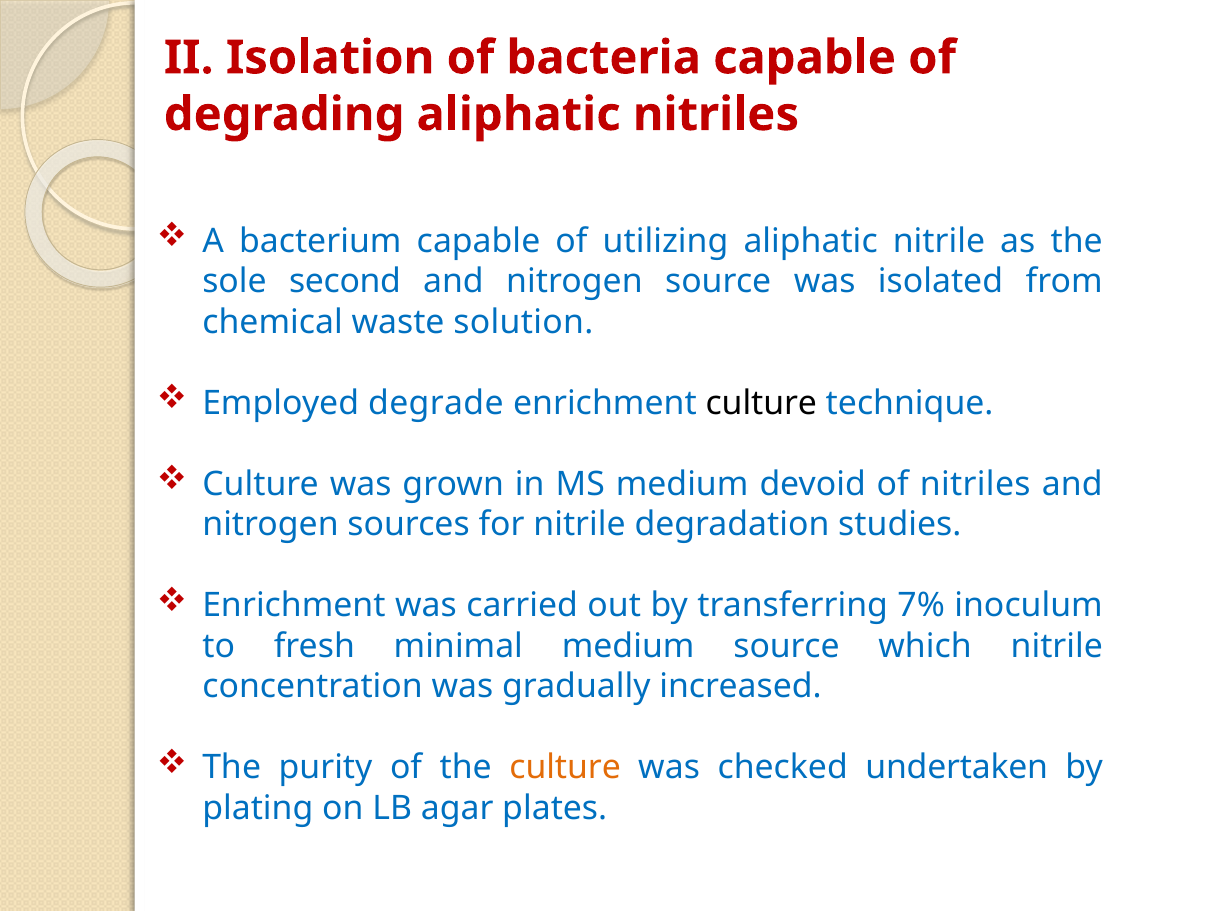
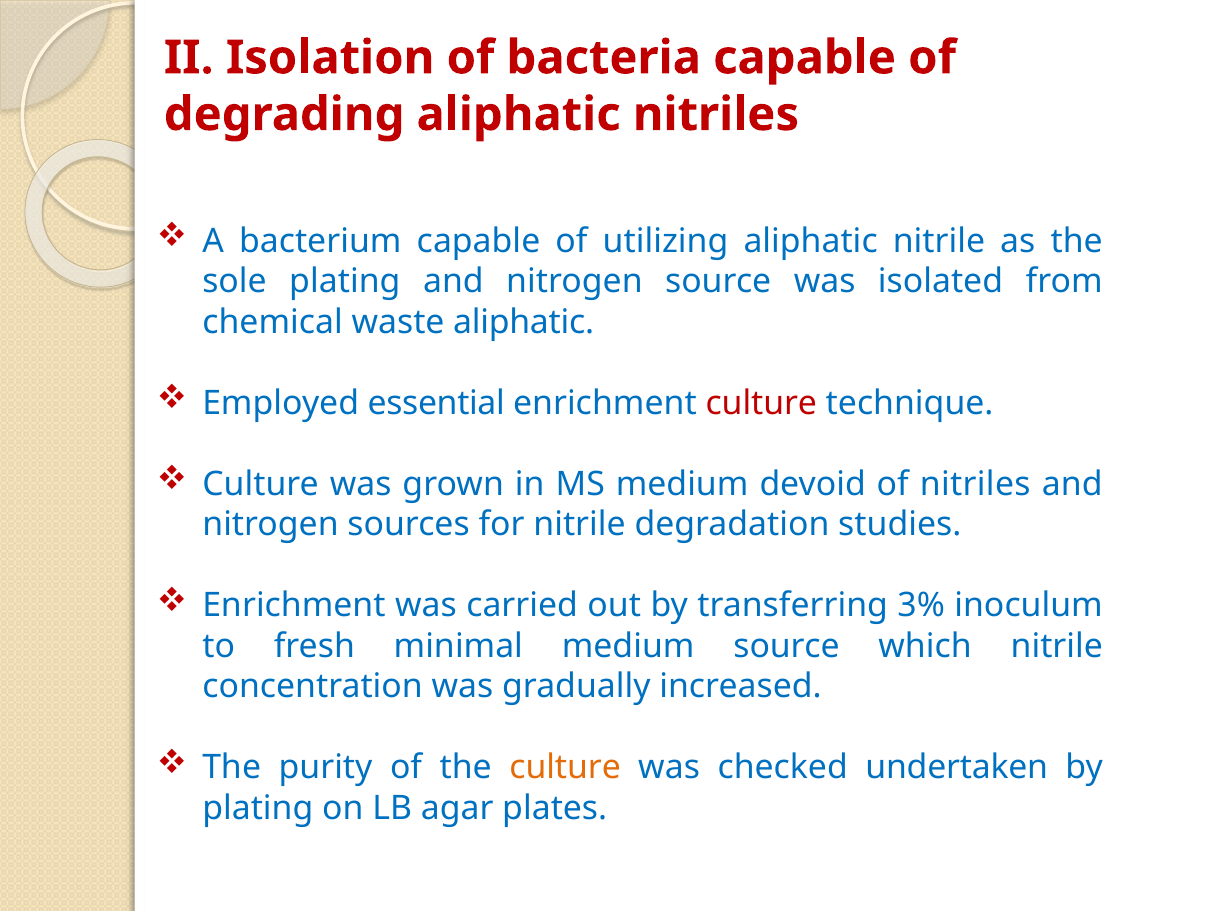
sole second: second -> plating
waste solution: solution -> aliphatic
degrade: degrade -> essential
culture at (761, 403) colour: black -> red
7%: 7% -> 3%
